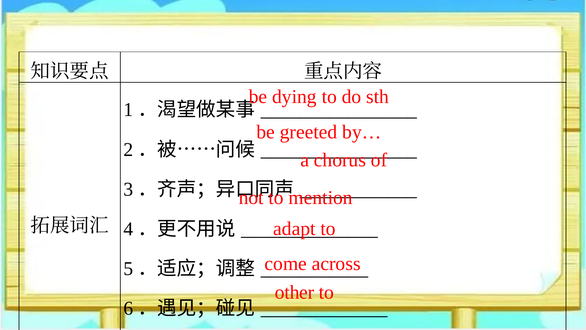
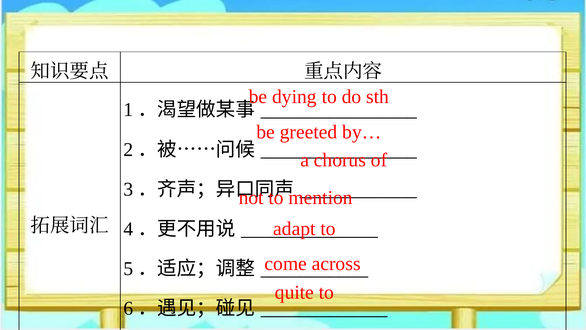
other: other -> quite
